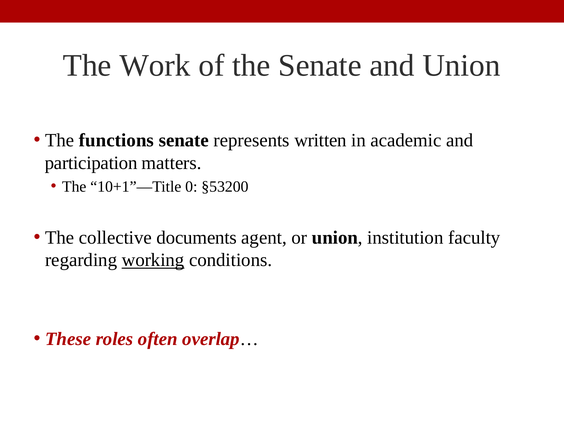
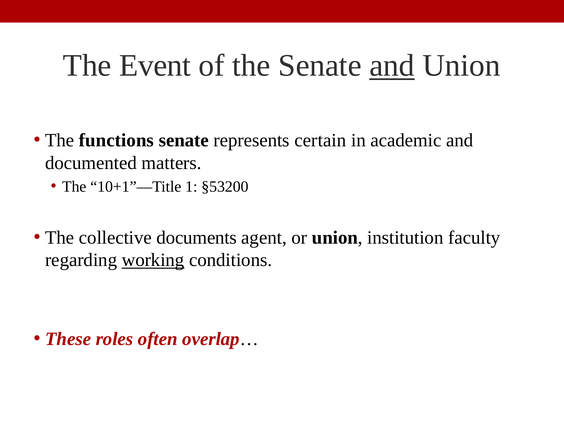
Work: Work -> Event
and at (392, 66) underline: none -> present
written: written -> certain
participation: participation -> documented
0: 0 -> 1
